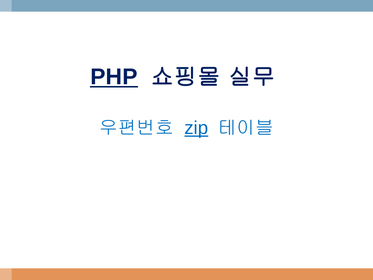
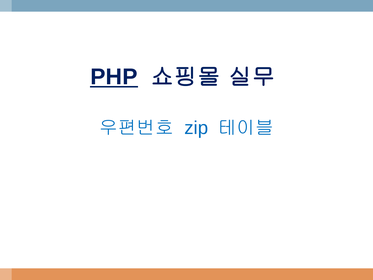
zip underline: present -> none
